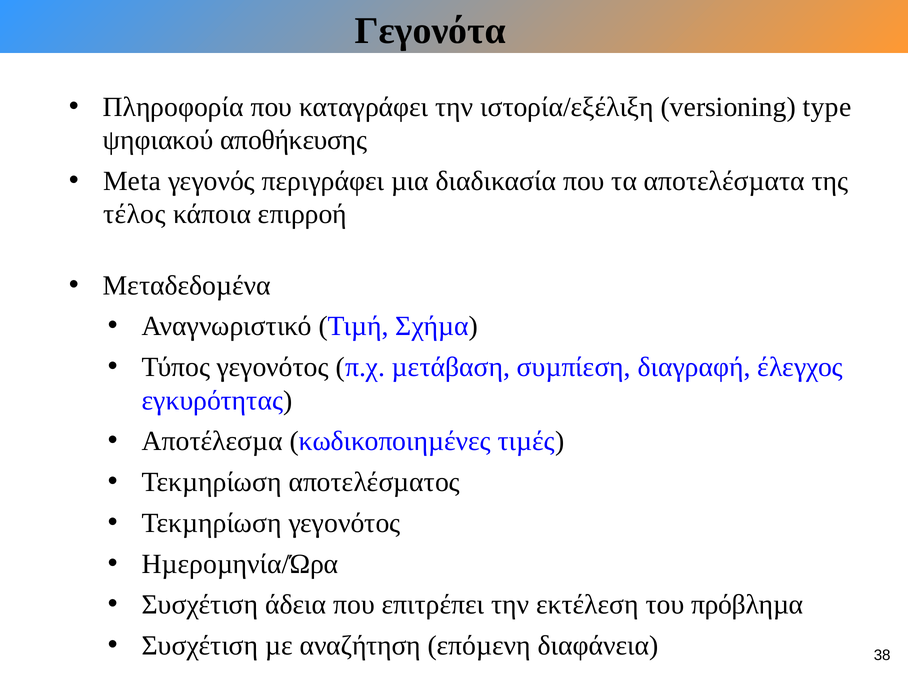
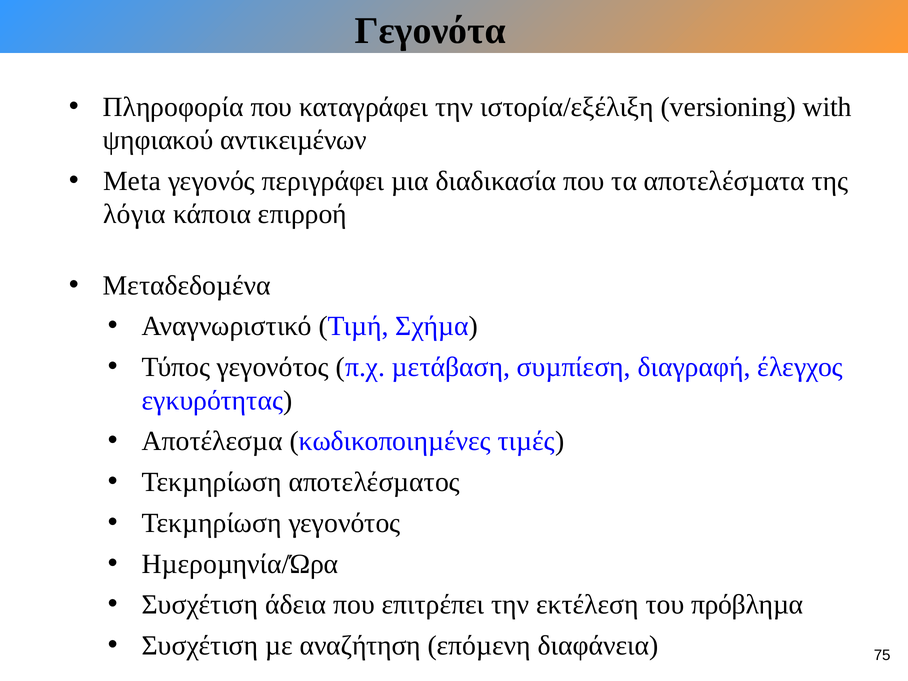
type: type -> with
αποθήκευσης: αποθήκευσης -> αντικειµένων
τέλος: τέλος -> λόγια
38: 38 -> 75
